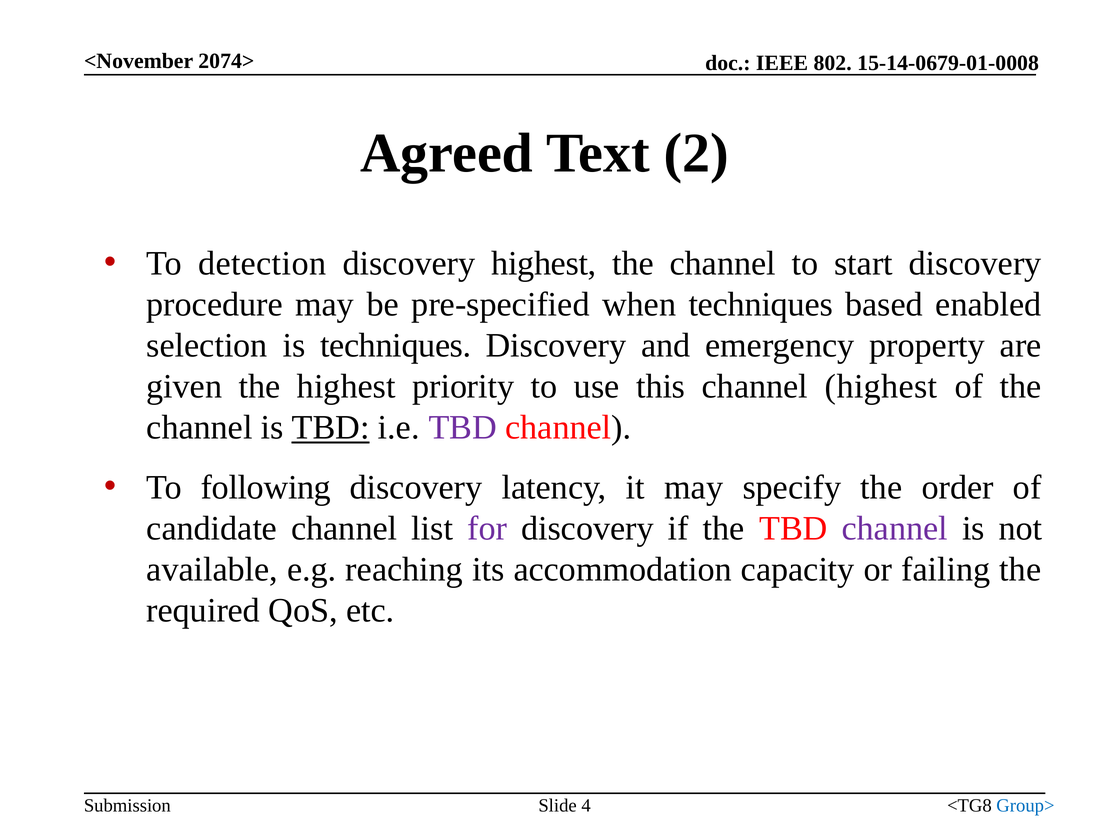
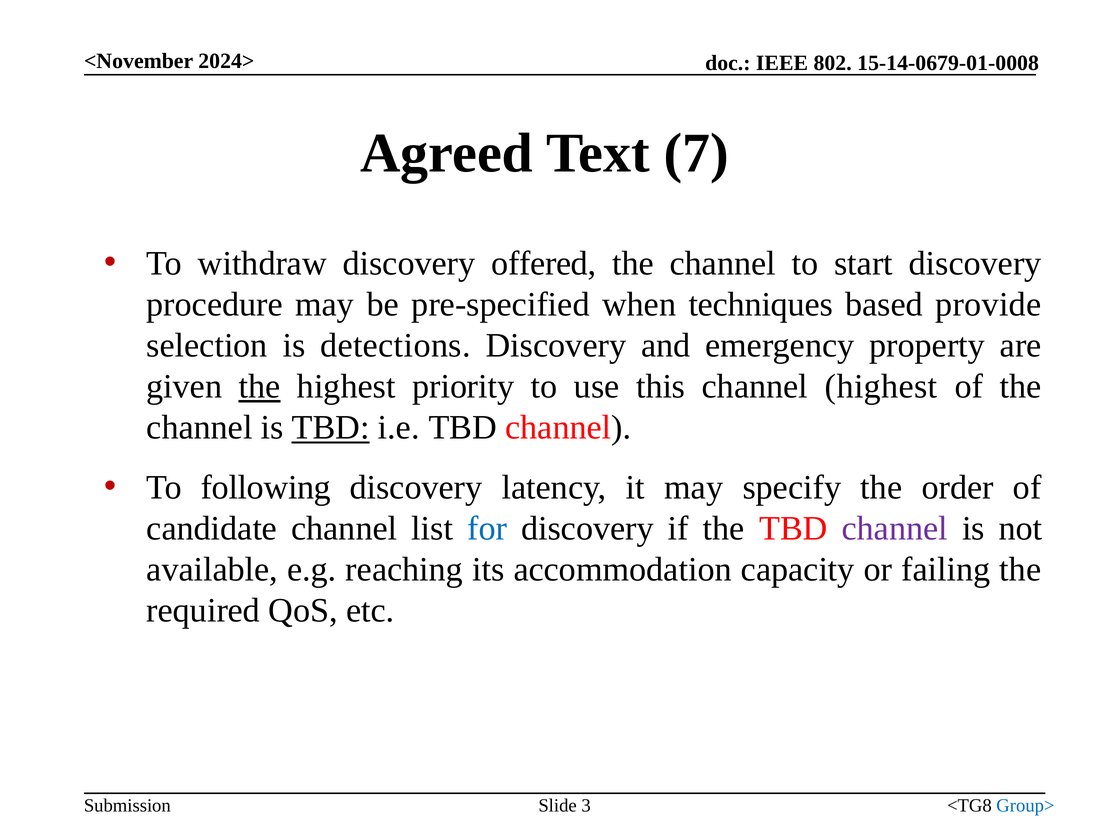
2074>: 2074> -> 2024>
2: 2 -> 7
detection: detection -> withdraw
discovery highest: highest -> offered
enabled: enabled -> provide
is techniques: techniques -> detections
the at (260, 387) underline: none -> present
TBD at (463, 428) colour: purple -> black
for colour: purple -> blue
4: 4 -> 3
